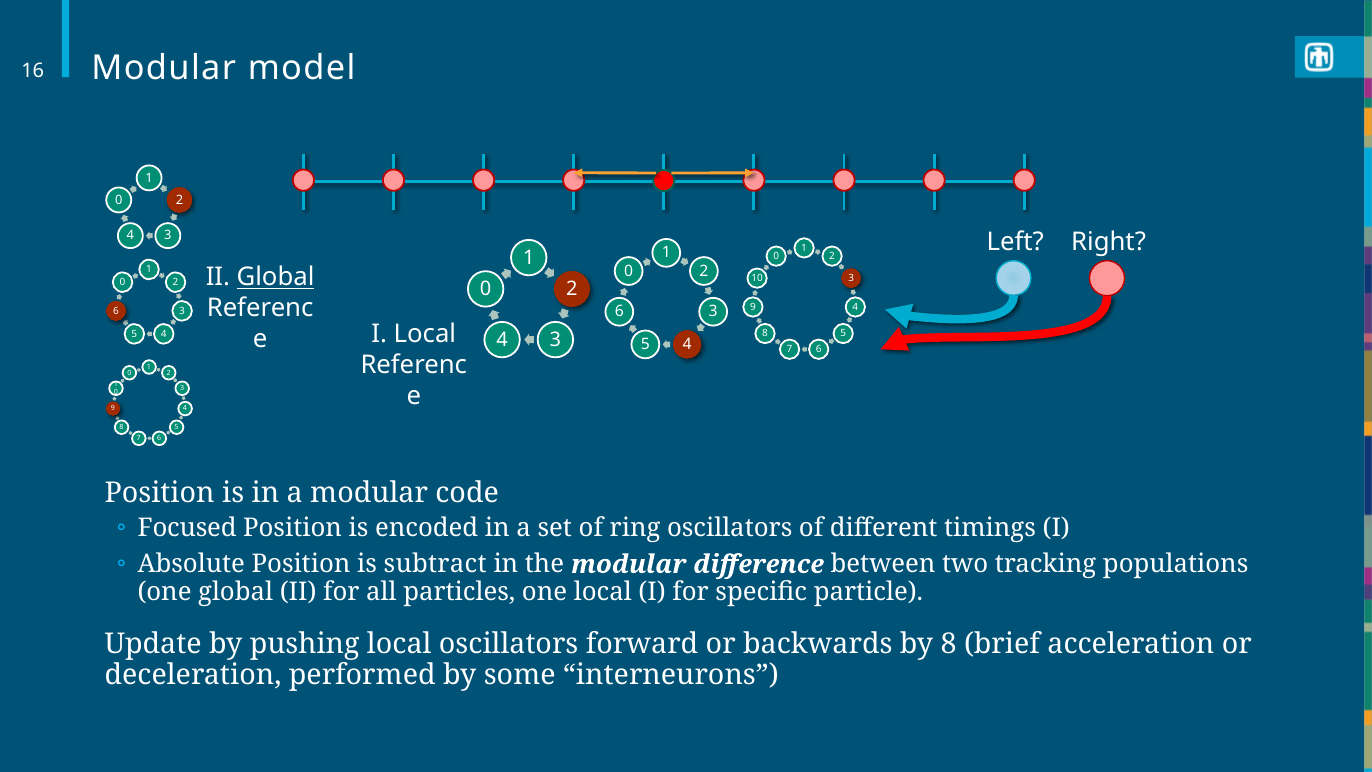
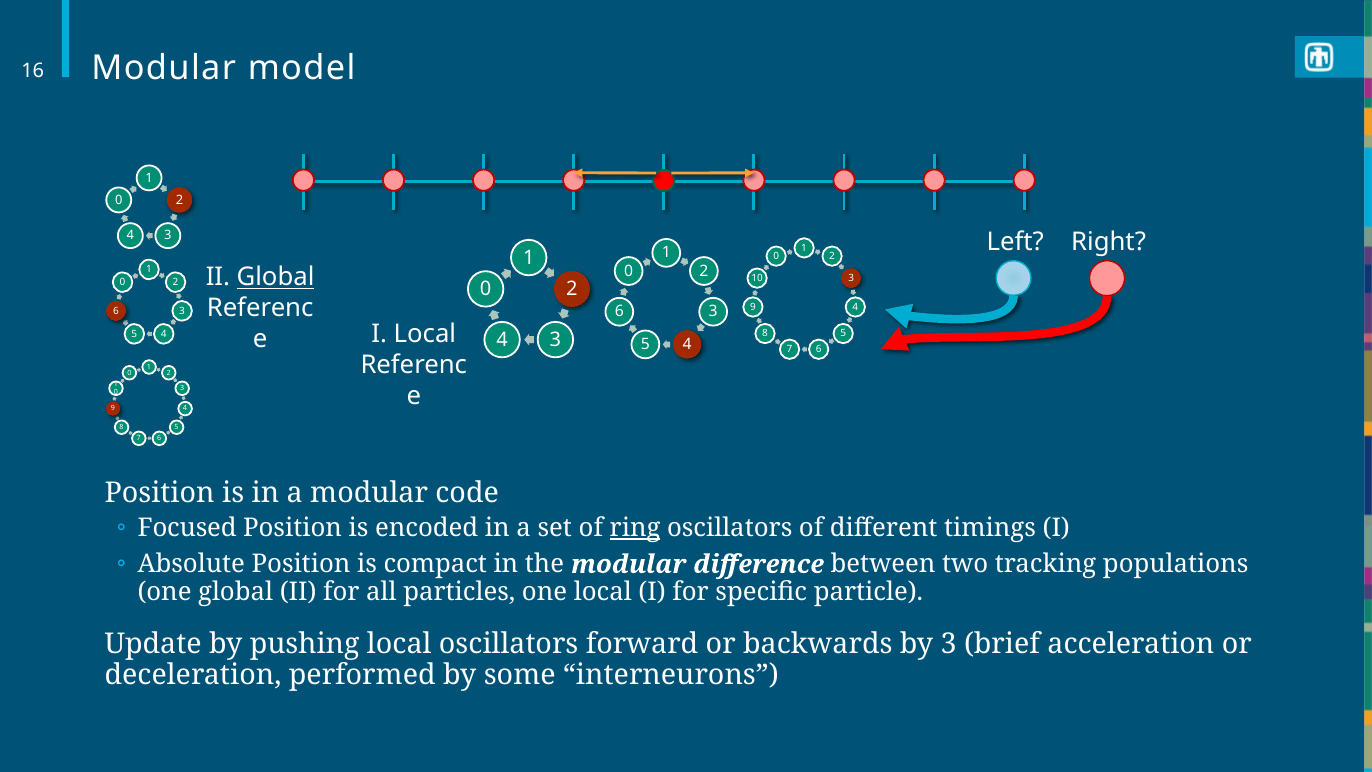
ring underline: none -> present
subtract: subtract -> compact
by 8: 8 -> 3
